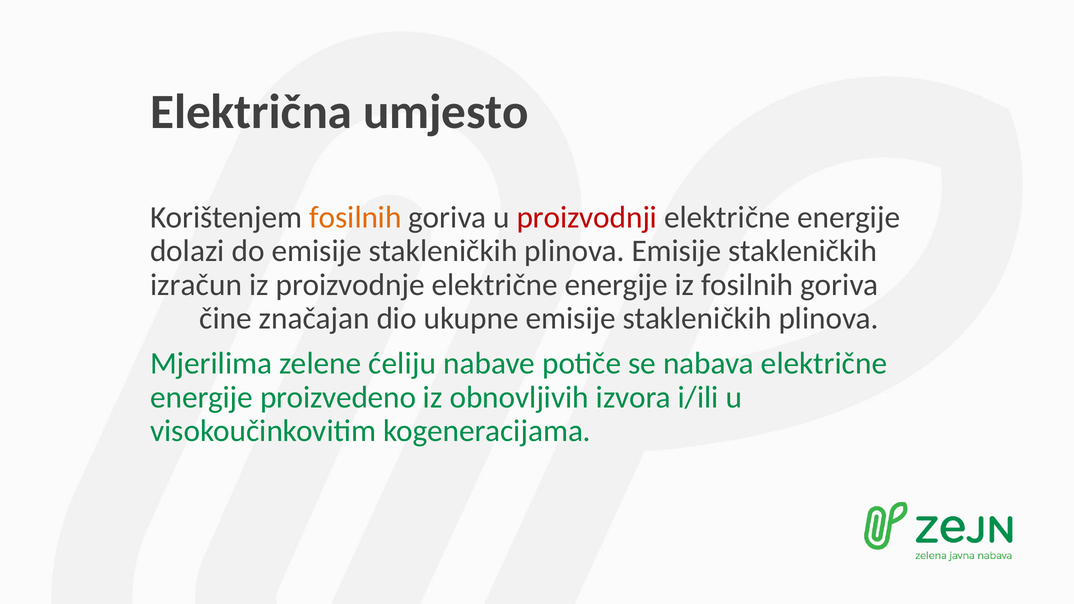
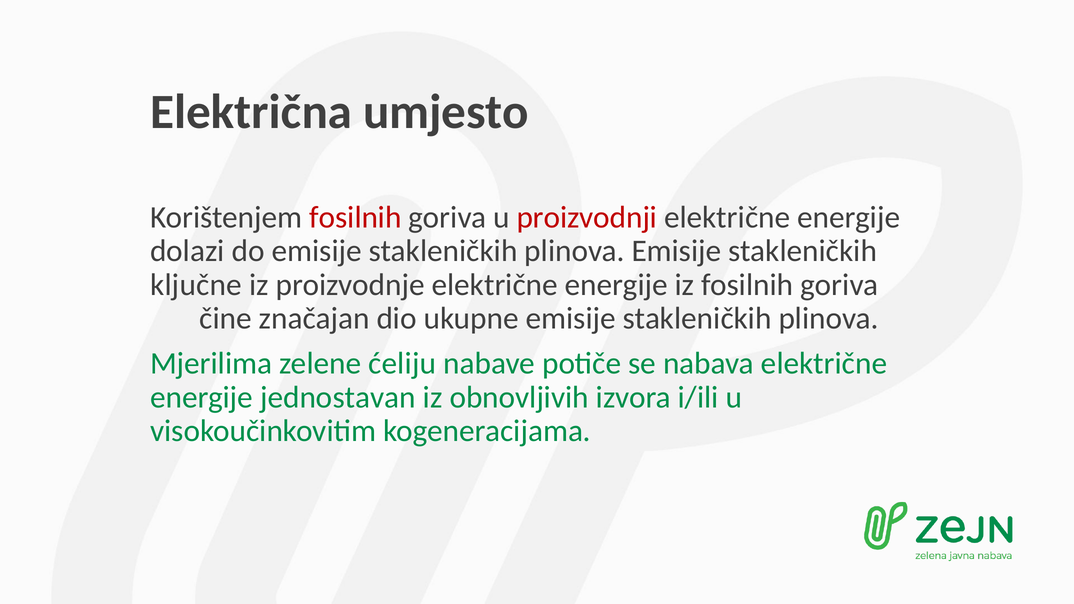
fosilnih at (355, 217) colour: orange -> red
izračun: izračun -> ključne
proizvedeno: proizvedeno -> jednostavan
